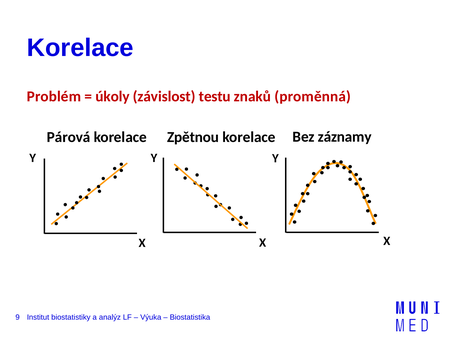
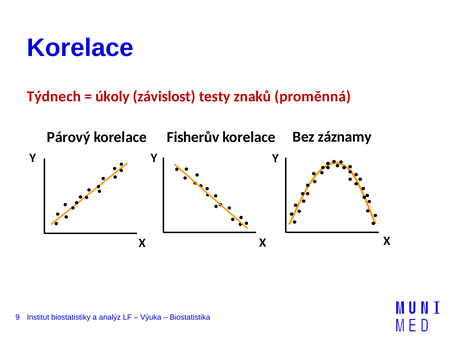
Problém: Problém -> Týdnech
testu: testu -> testy
Párová: Párová -> Párový
Zpětnou: Zpětnou -> Fisherův
